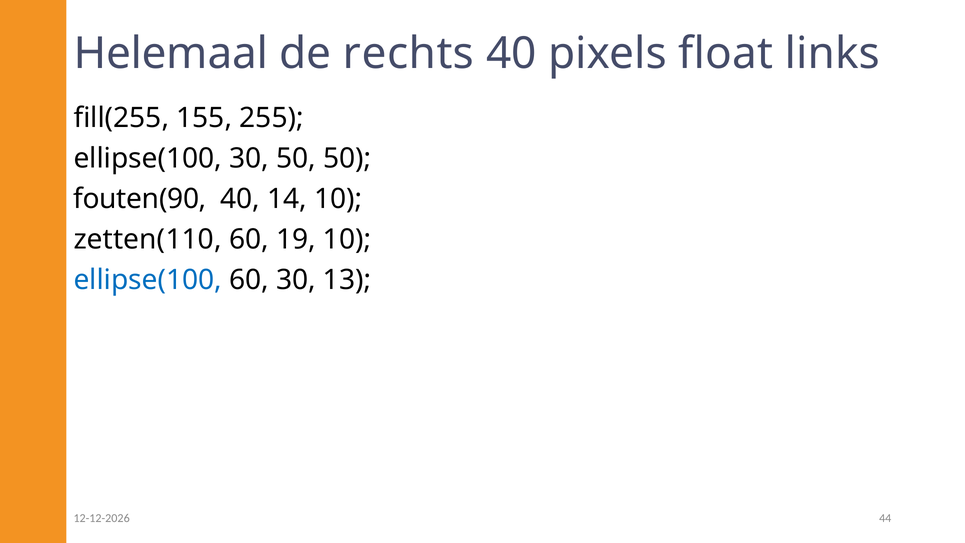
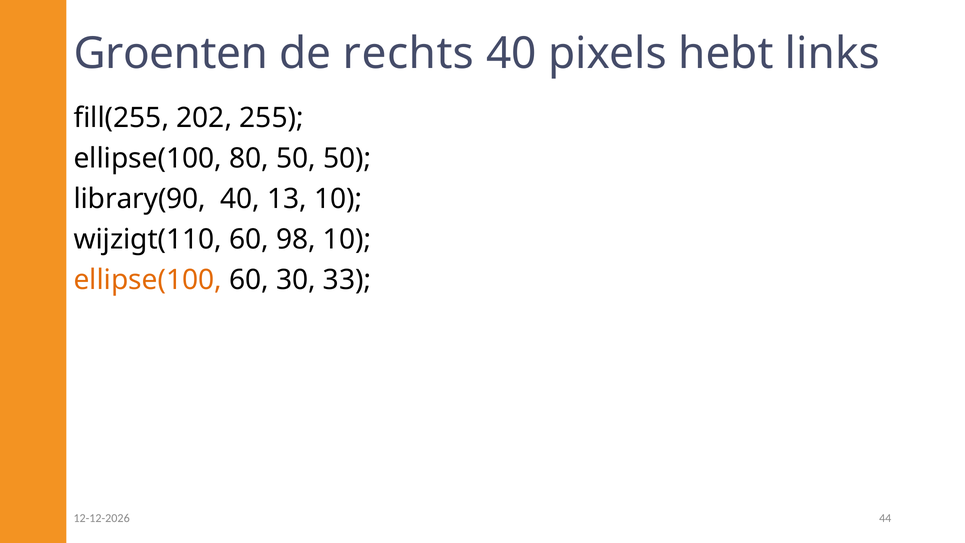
Helemaal: Helemaal -> Groenten
float: float -> hebt
155: 155 -> 202
ellipse(100 30: 30 -> 80
fouten(90: fouten(90 -> library(90
14: 14 -> 13
zetten(110: zetten(110 -> wijzigt(110
19: 19 -> 98
ellipse(100 at (148, 280) colour: blue -> orange
13: 13 -> 33
